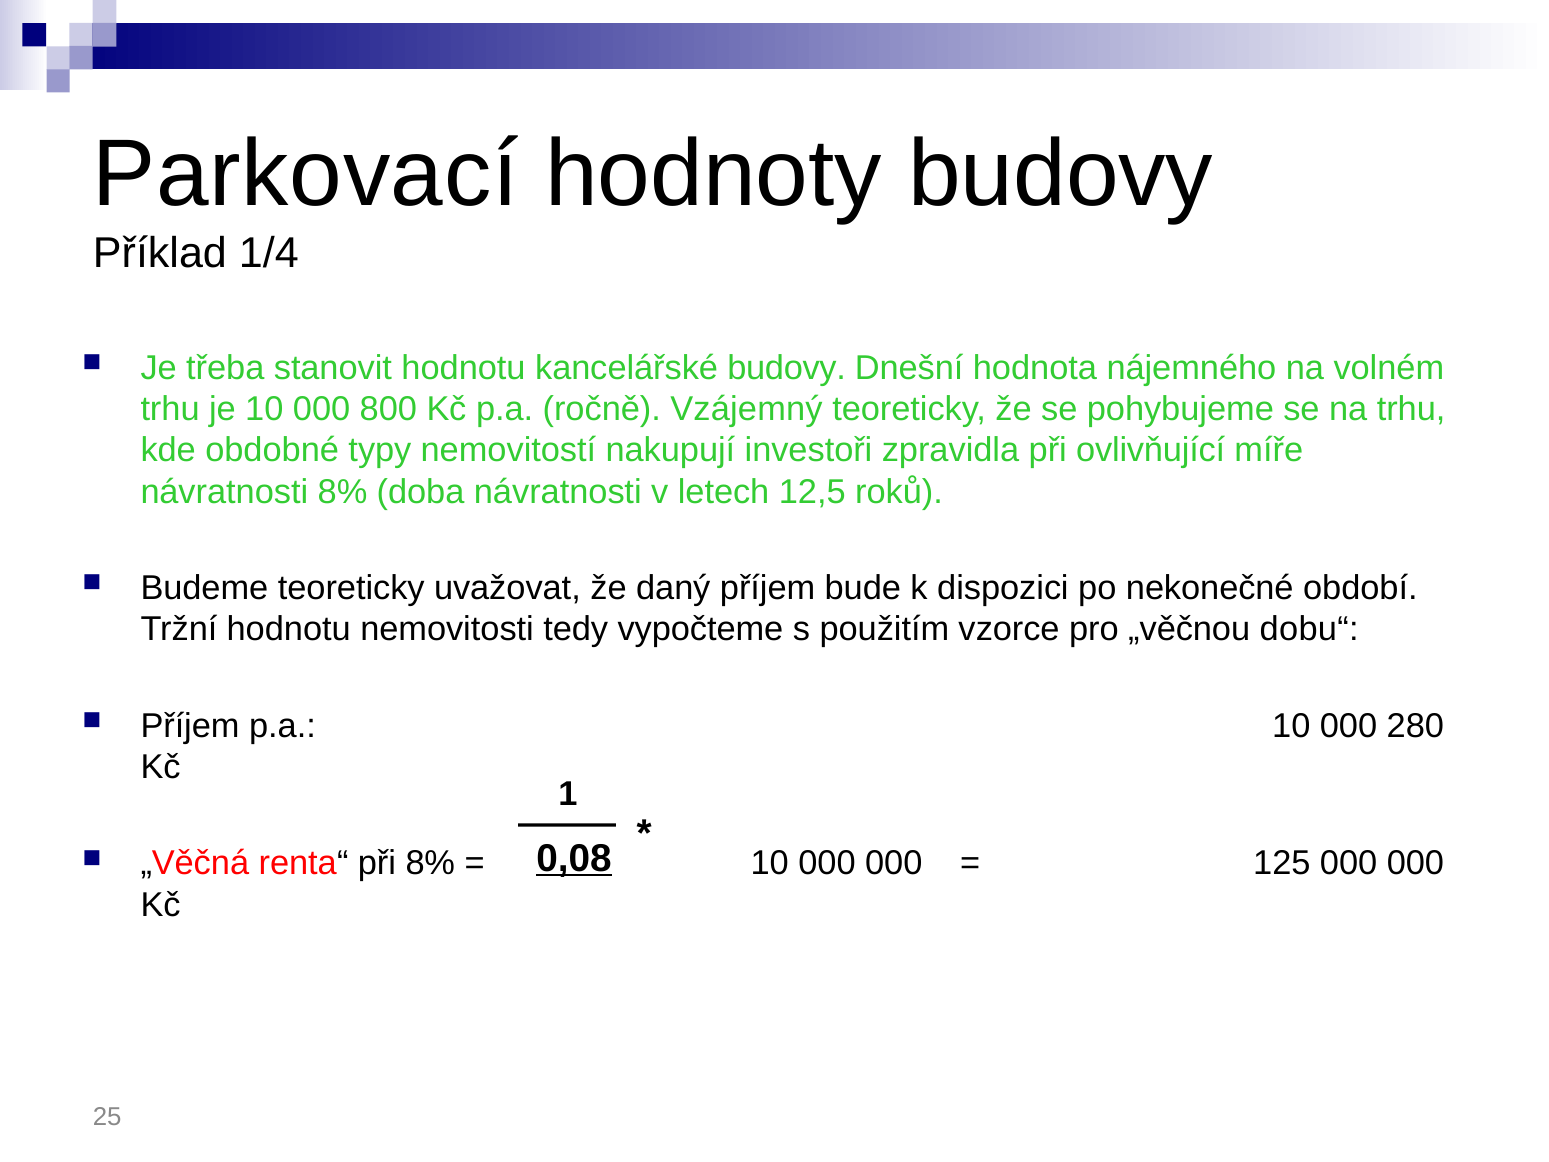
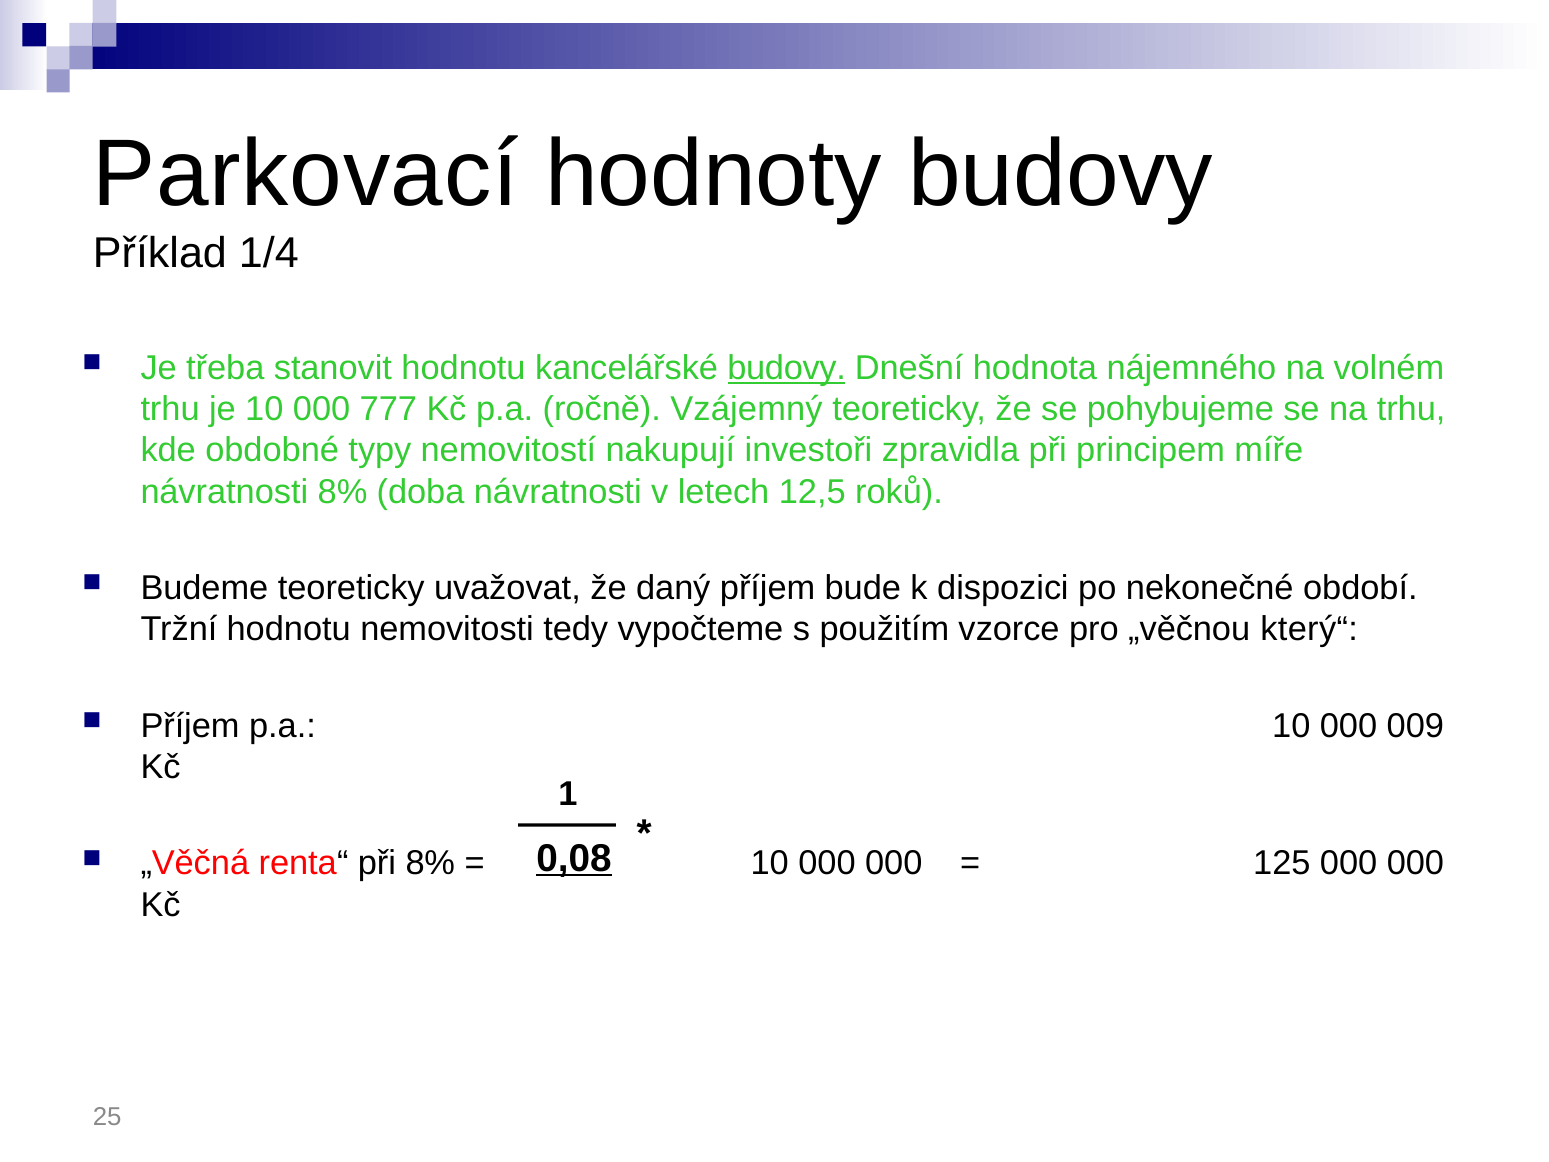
budovy at (787, 368) underline: none -> present
800: 800 -> 777
ovlivňující: ovlivňující -> principem
dobu“: dobu“ -> který“
280: 280 -> 009
